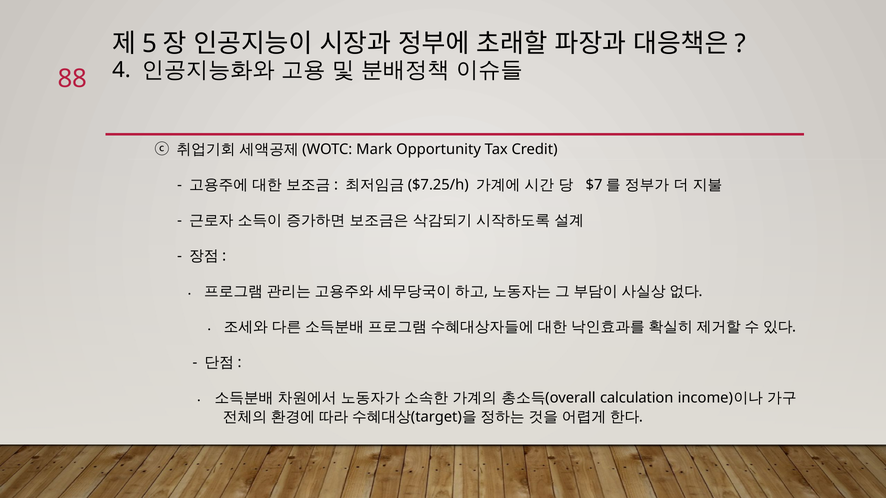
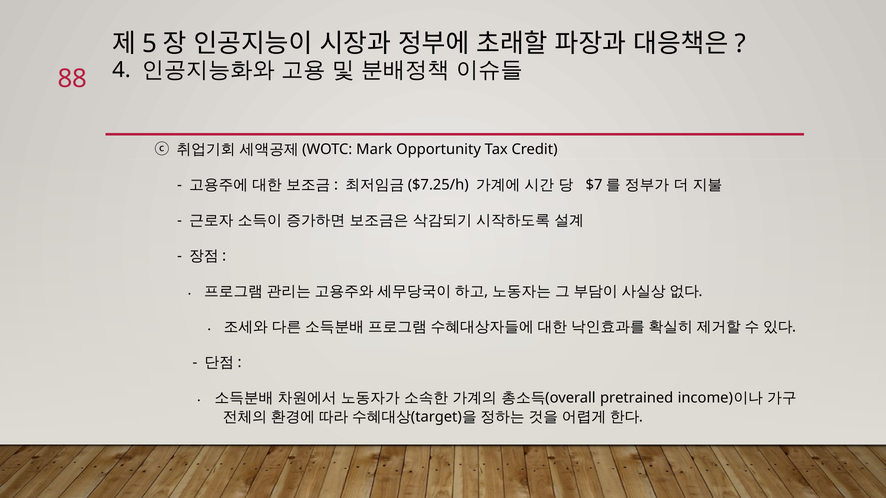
calculation: calculation -> pretrained
